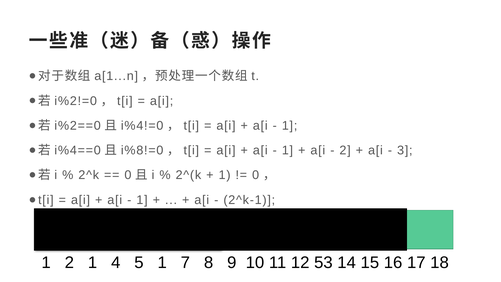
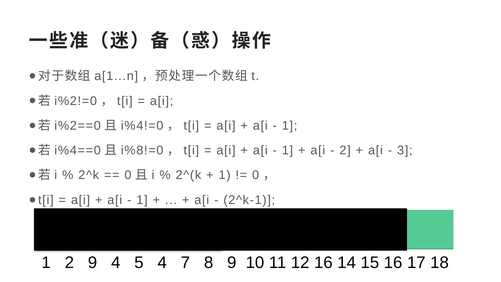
2 1: 1 -> 9
5 1: 1 -> 4
12 53: 53 -> 16
